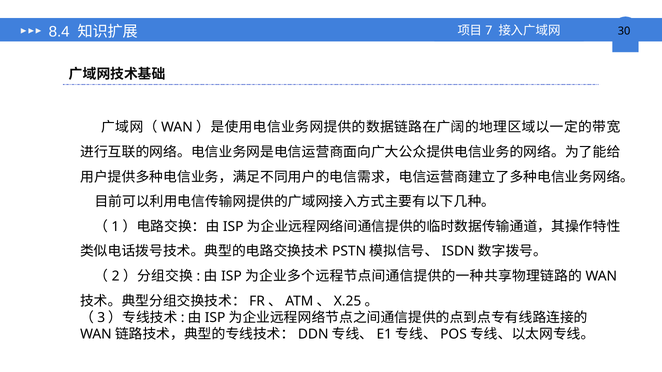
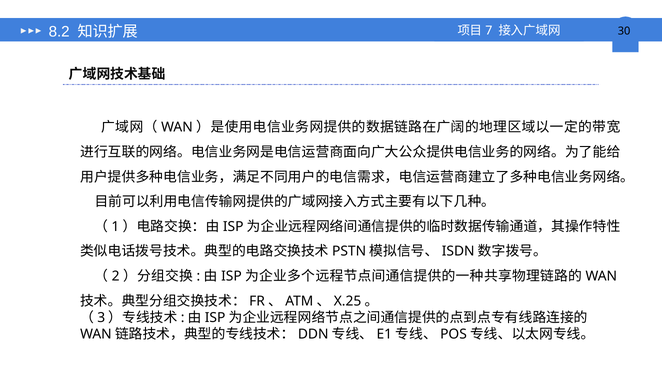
8.4: 8.4 -> 8.2
